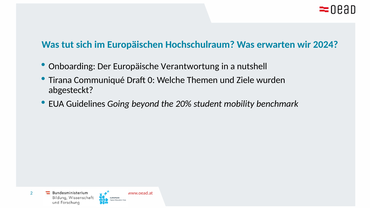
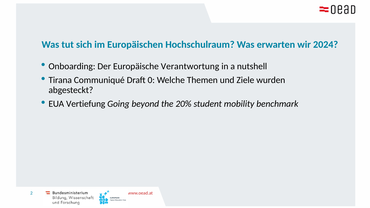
Guidelines: Guidelines -> Vertiefung
